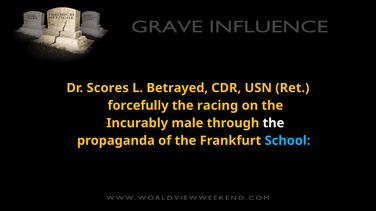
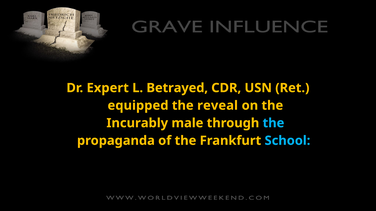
Scores: Scores -> Expert
forcefully: forcefully -> equipped
racing: racing -> reveal
the at (273, 123) colour: white -> light blue
